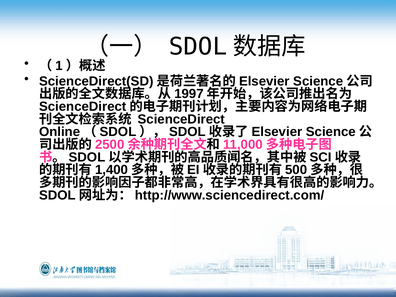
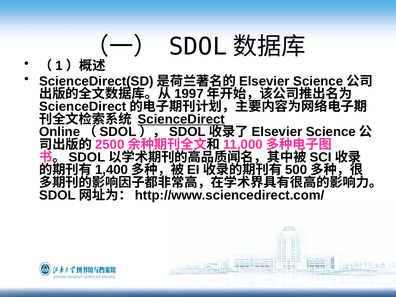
ScienceDirect underline: none -> present
